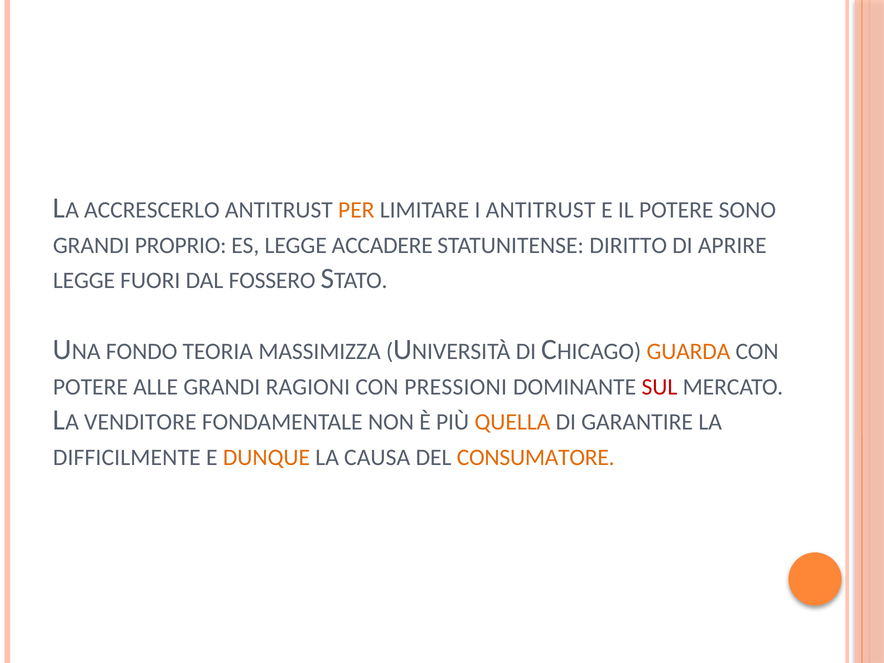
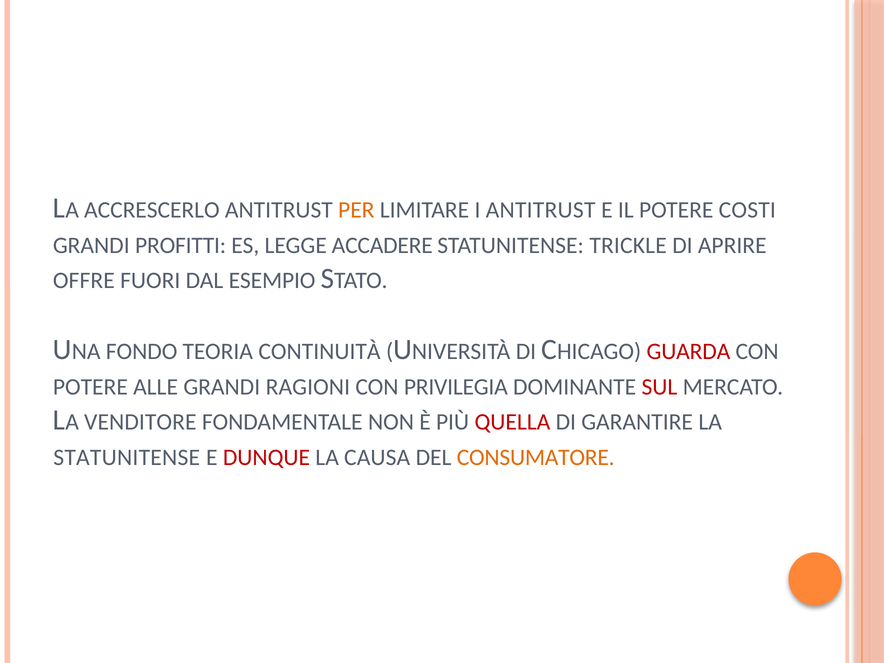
SONO: SONO -> COSTI
PROPRIO: PROPRIO -> PROFITTI
DIRITTO: DIRITTO -> TRICKLE
LEGGE at (84, 281): LEGGE -> OFFRE
FOSSERO: FOSSERO -> ESEMPIO
MASSIMIZZA: MASSIMIZZA -> CONTINUITÀ
GUARDA colour: orange -> red
PRESSIONI: PRESSIONI -> PRIVILEGIA
QUELLA colour: orange -> red
DIFFICILMENTE at (127, 457): DIFFICILMENTE -> STATUNITENSE
DUNQUE colour: orange -> red
